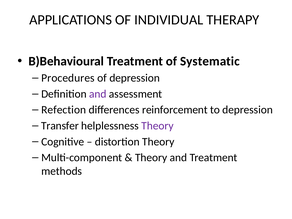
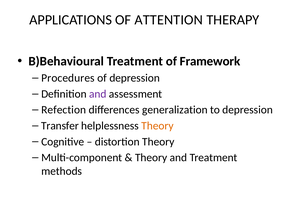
INDIVIDUAL: INDIVIDUAL -> ATTENTION
Systematic: Systematic -> Framework
reinforcement: reinforcement -> generalization
Theory at (157, 126) colour: purple -> orange
